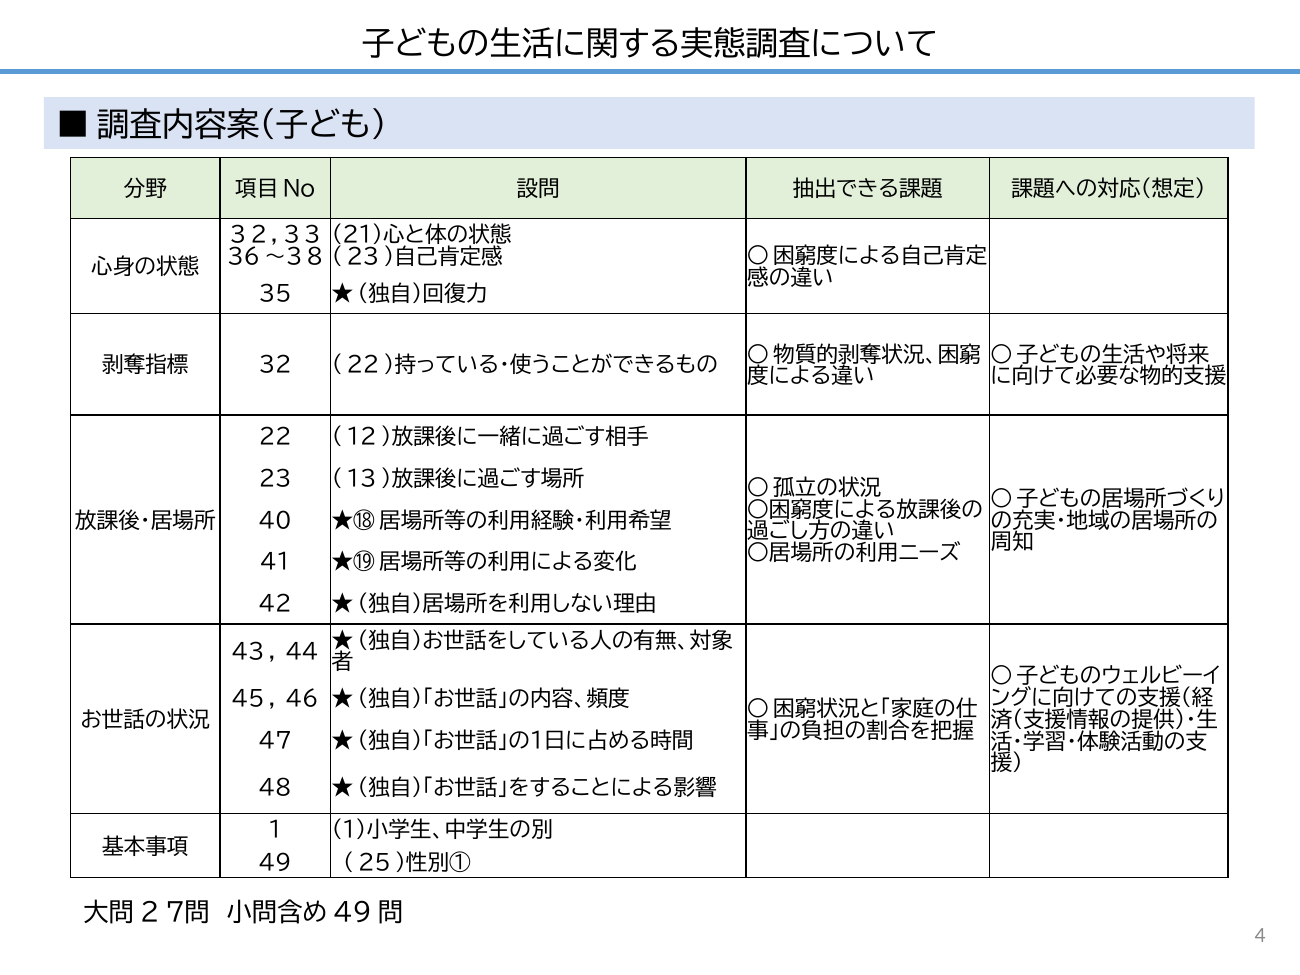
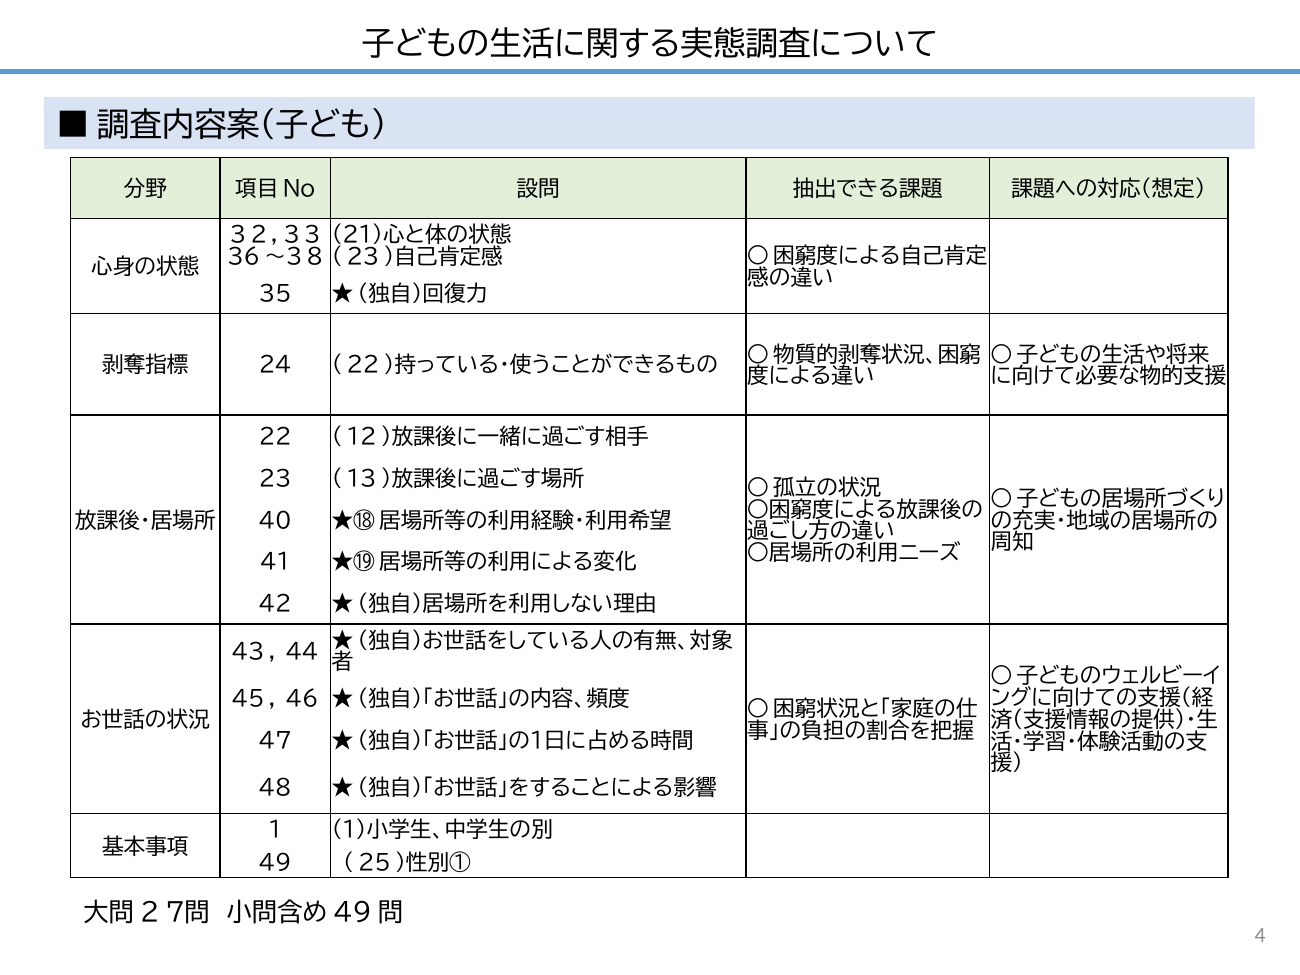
32: 32 -> 24
